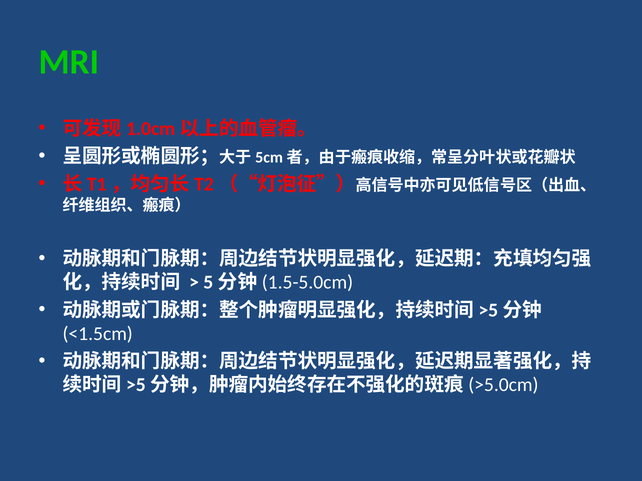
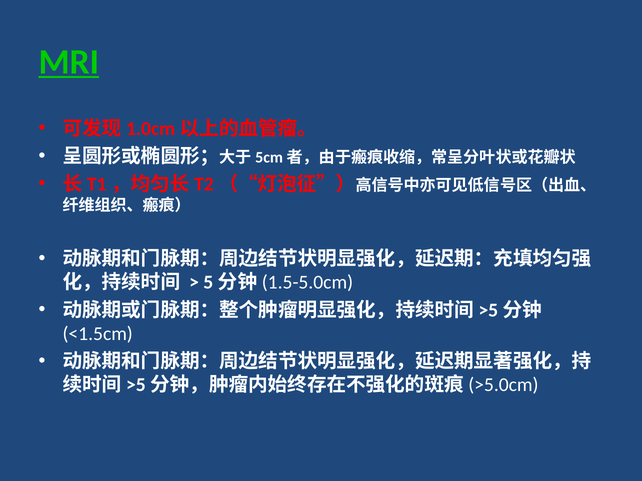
MRI underline: none -> present
